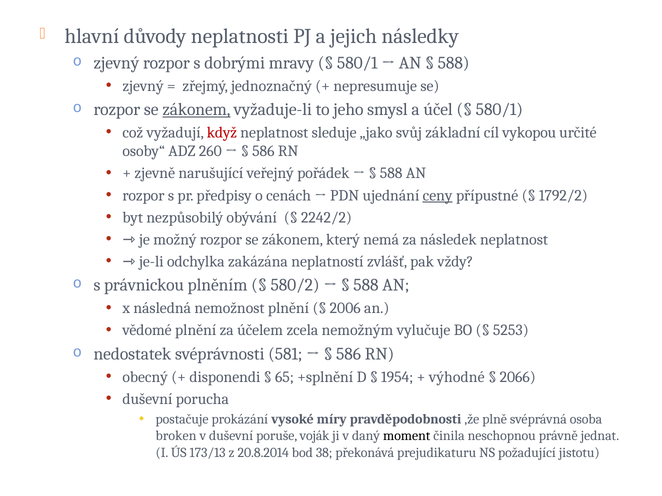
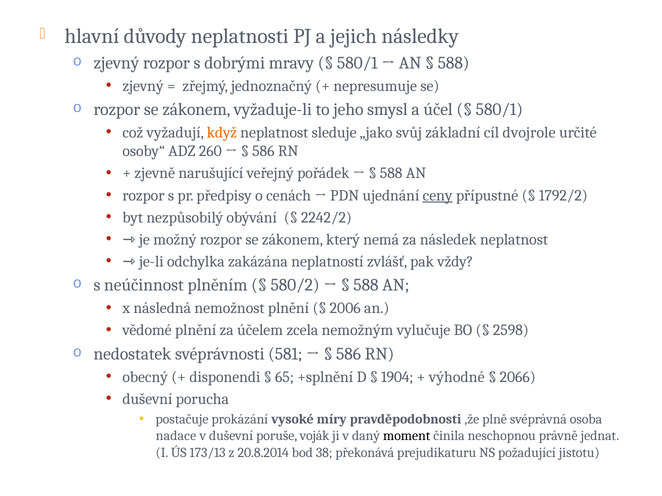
zákonem at (196, 110) underline: present -> none
když colour: red -> orange
vykopou: vykopou -> dvojrole
právnickou: právnickou -> neúčinnost
5253: 5253 -> 2598
1954: 1954 -> 1904
broken: broken -> nadace
